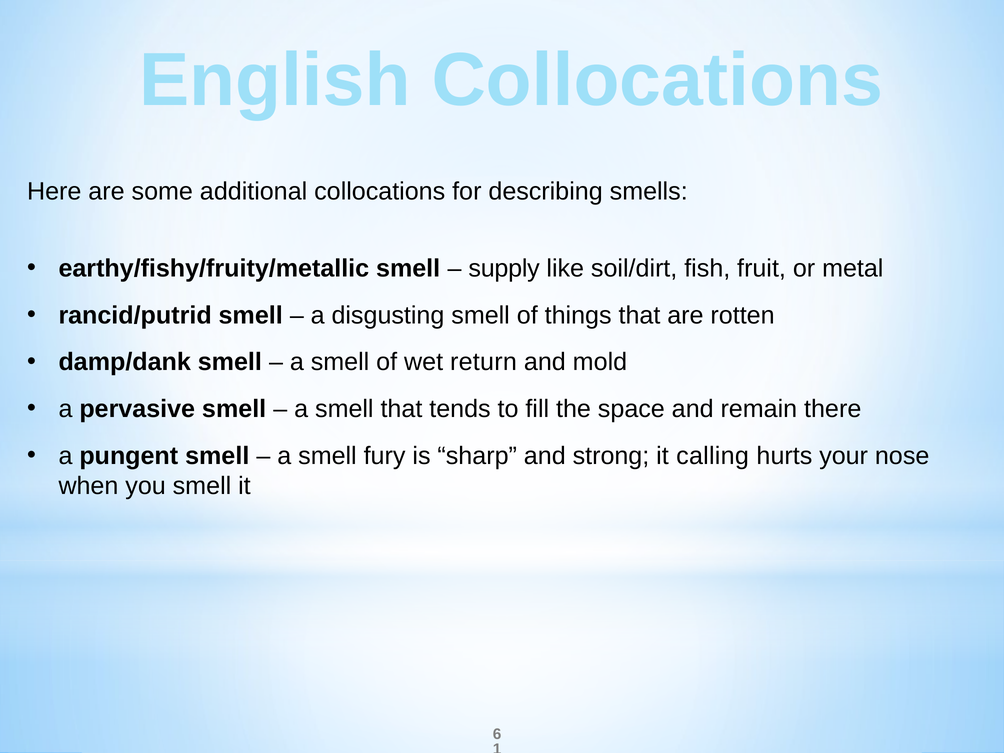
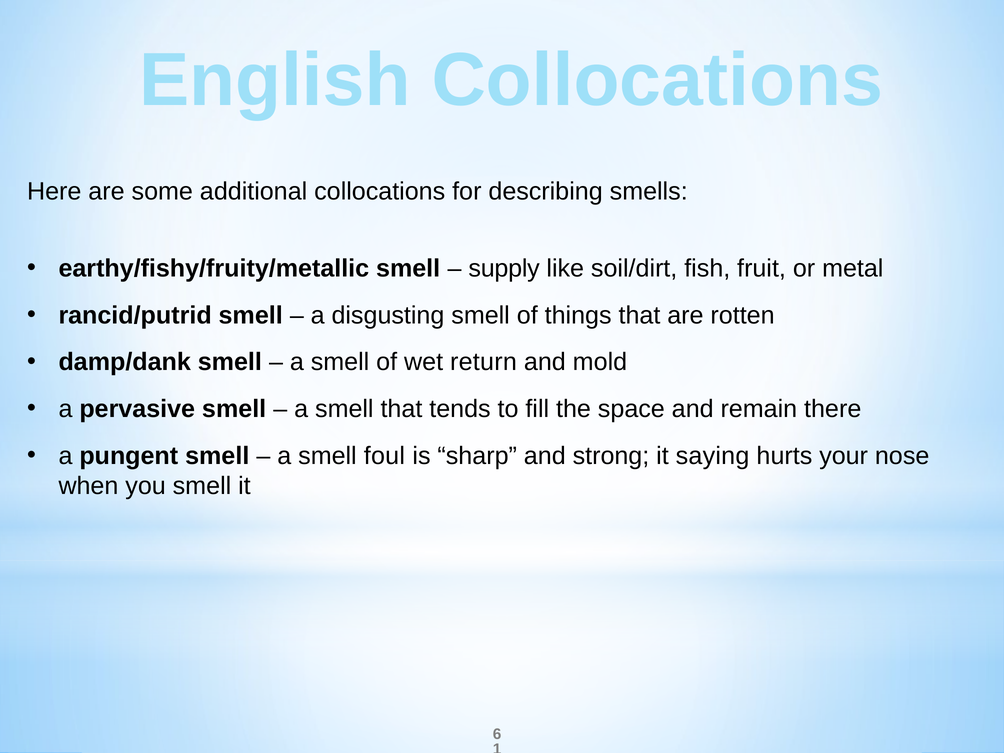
fury: fury -> foul
calling: calling -> saying
